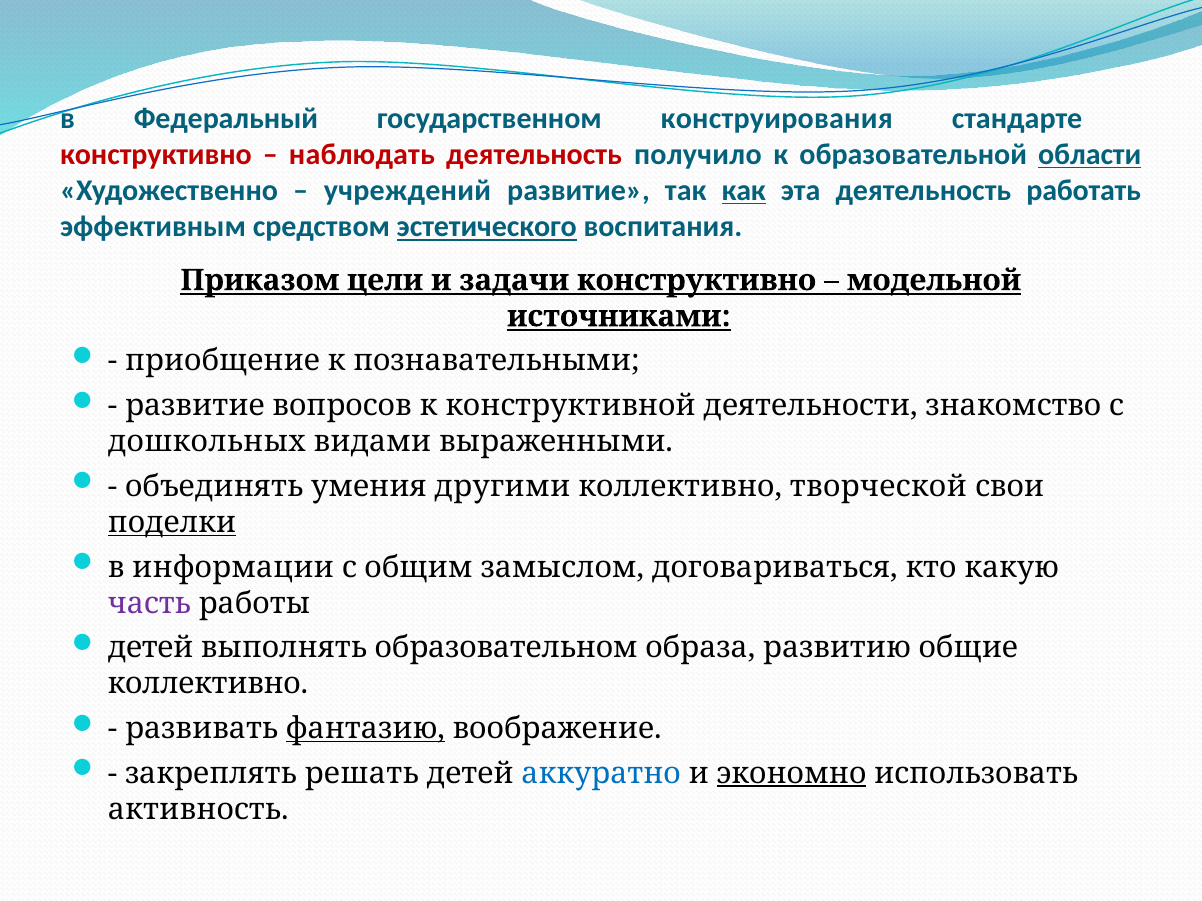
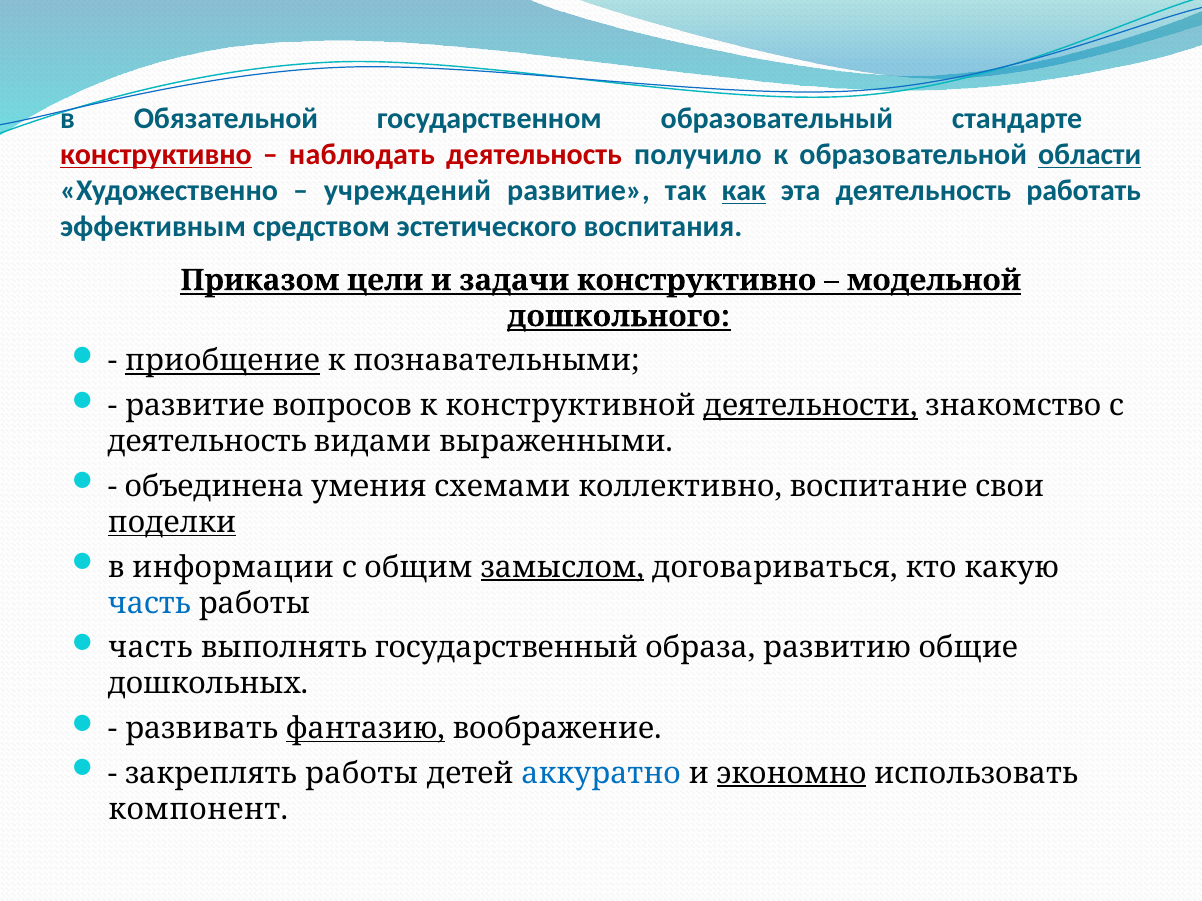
Федеральный: Федеральный -> Обязательной
конструирования: конструирования -> образовательный
конструктивно at (156, 155) underline: none -> present
эстетического underline: present -> none
источниками: источниками -> дошкольного
приобщение underline: none -> present
деятельности underline: none -> present
дошкольных at (207, 442): дошкольных -> деятельность
объединять: объединять -> объединена
другими: другими -> схемами
творческой: творческой -> воспитание
замыслом underline: none -> present
часть at (149, 604) colour: purple -> blue
детей at (151, 648): детей -> часть
образовательном: образовательном -> государственный
коллективно at (208, 684): коллективно -> дошкольных
закреплять решать: решать -> работы
активность: активность -> компонент
